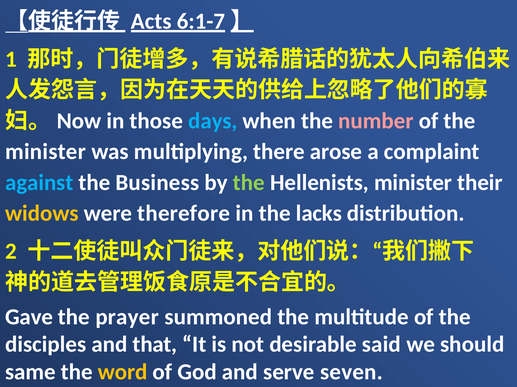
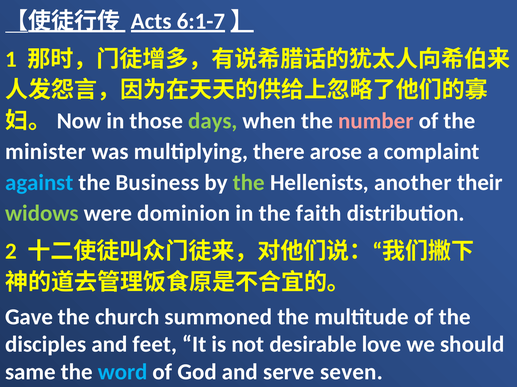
days colour: light blue -> light green
Hellenists minister: minister -> another
widows colour: yellow -> light green
therefore: therefore -> dominion
lacks: lacks -> faith
prayer: prayer -> church
that: that -> feet
said: said -> love
word colour: yellow -> light blue
